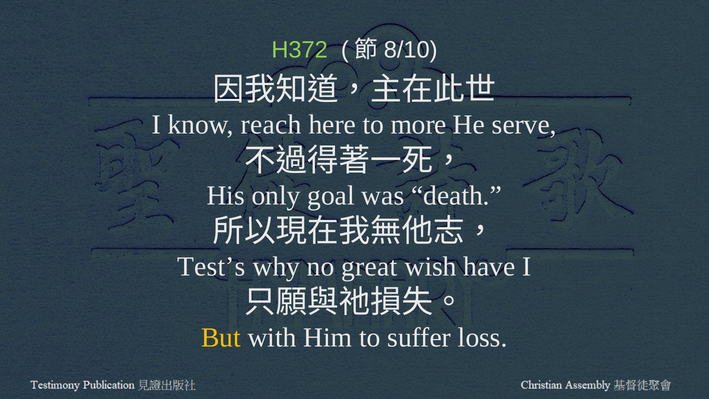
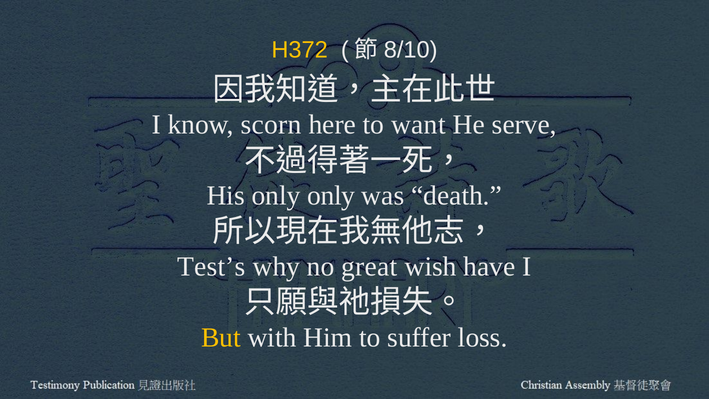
H372 colour: light green -> yellow
reach: reach -> scorn
more: more -> want
only goal: goal -> only
